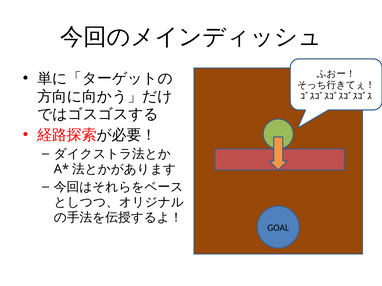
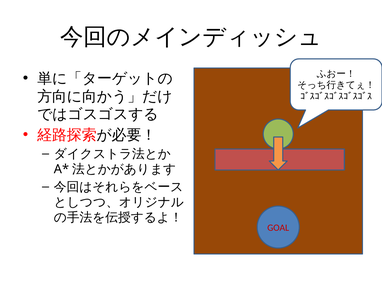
GOAL colour: black -> red
